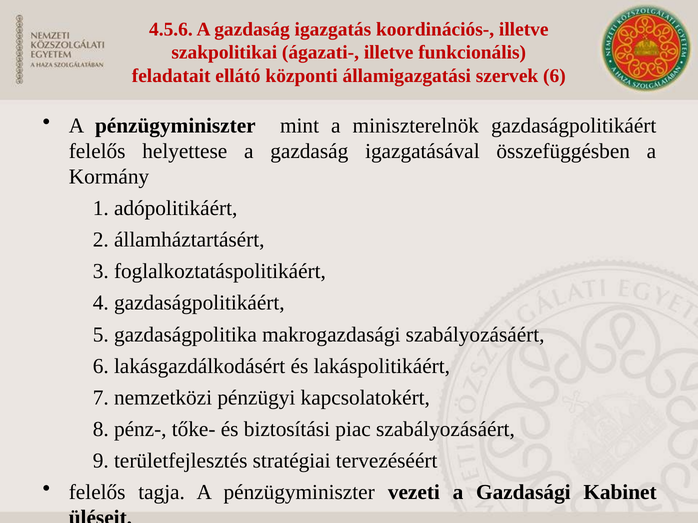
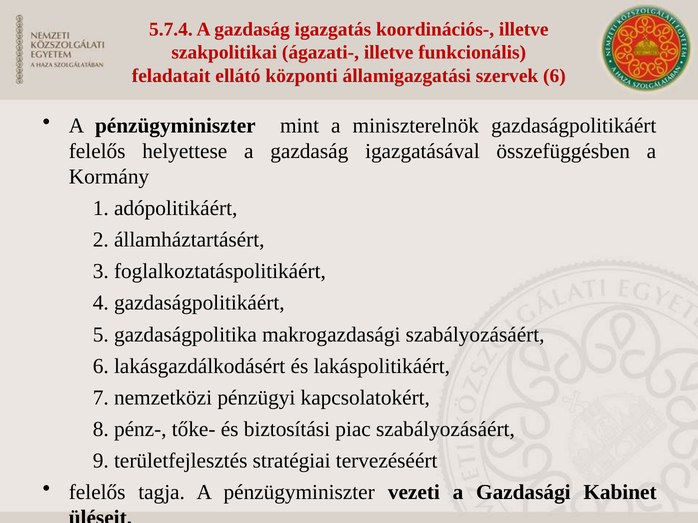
4.5.6: 4.5.6 -> 5.7.4
